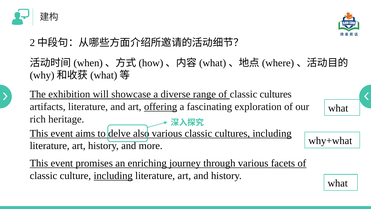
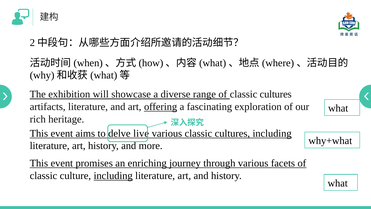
also: also -> live
